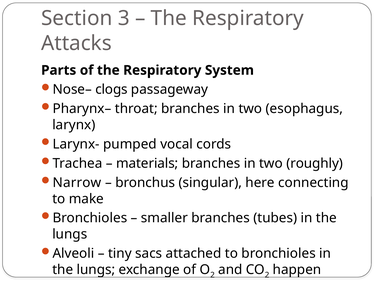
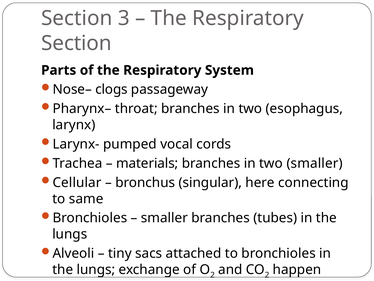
Attacks at (76, 43): Attacks -> Section
two roughly: roughly -> smaller
Narrow: Narrow -> Cellular
make: make -> same
